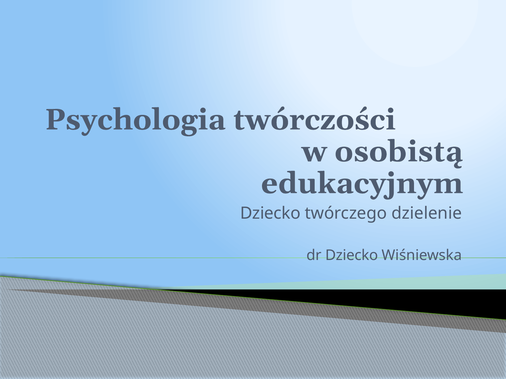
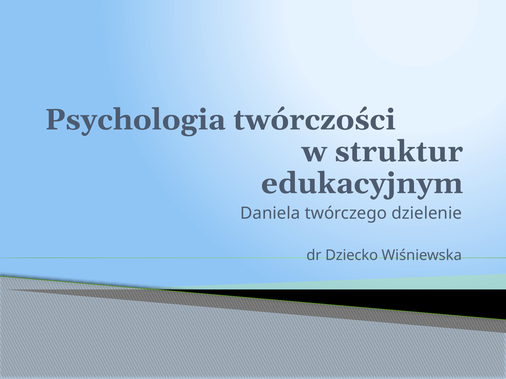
osobistą: osobistą -> struktur
Dziecko at (270, 214): Dziecko -> Daniela
